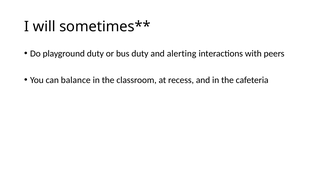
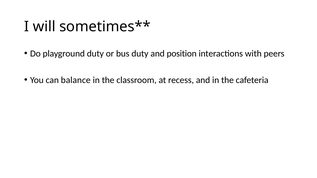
alerting: alerting -> position
